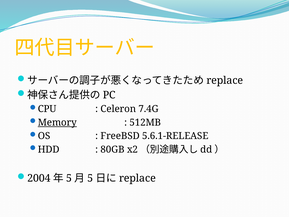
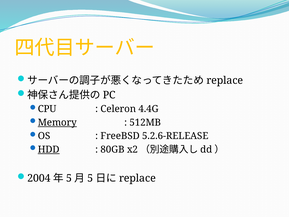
7.4G: 7.4G -> 4.4G
5.6.1-RELEASE: 5.6.1-RELEASE -> 5.2.6-RELEASE
HDD underline: none -> present
